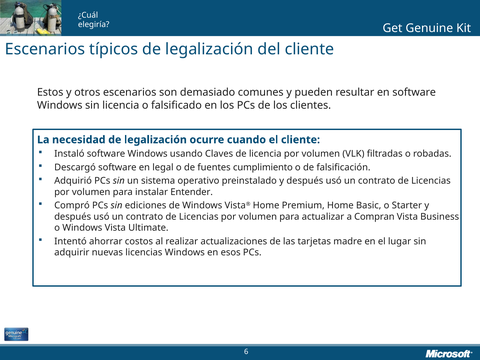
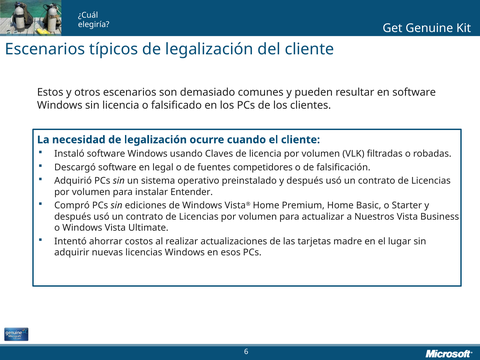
cumplimiento: cumplimiento -> competidores
Compran: Compran -> Nuestros
